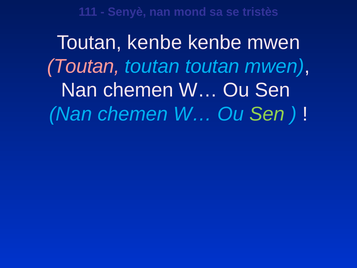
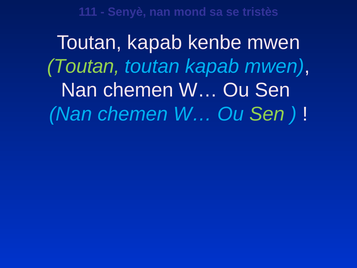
kenbe at (155, 42): kenbe -> kapab
Toutan at (83, 66) colour: pink -> light green
toutan at (212, 66): toutan -> kapab
